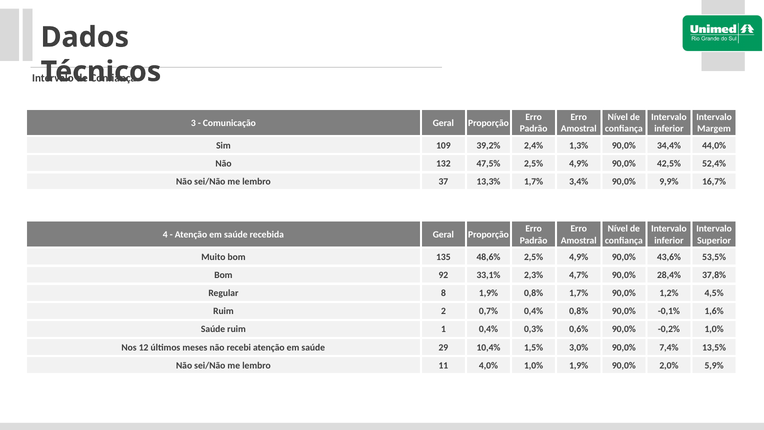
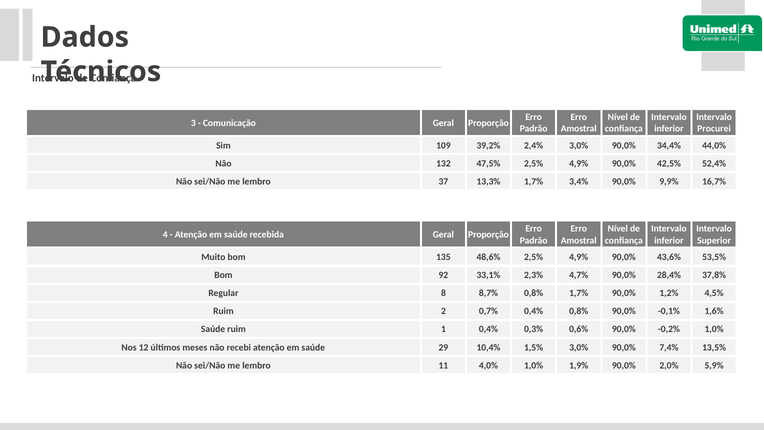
Margem: Margem -> Procurei
2,4% 1,3%: 1,3% -> 3,0%
8 1,9%: 1,9% -> 8,7%
